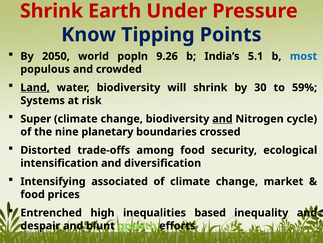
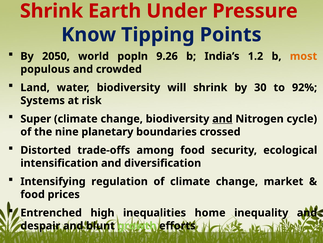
5.1: 5.1 -> 1.2
most colour: blue -> orange
Land underline: present -> none
59%: 59% -> 92%
associated: associated -> regulation
based: based -> home
